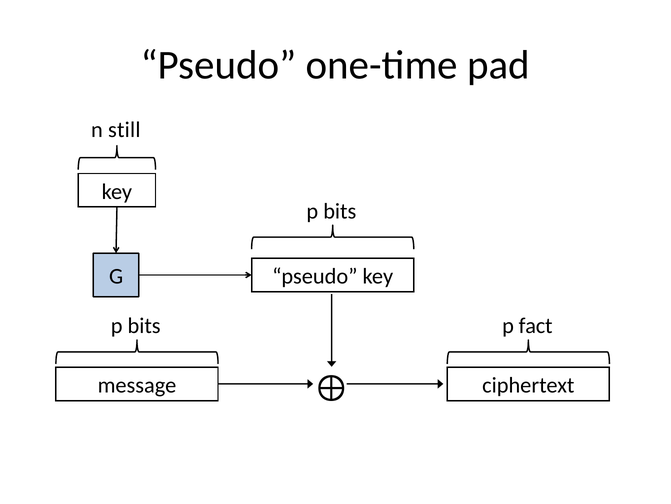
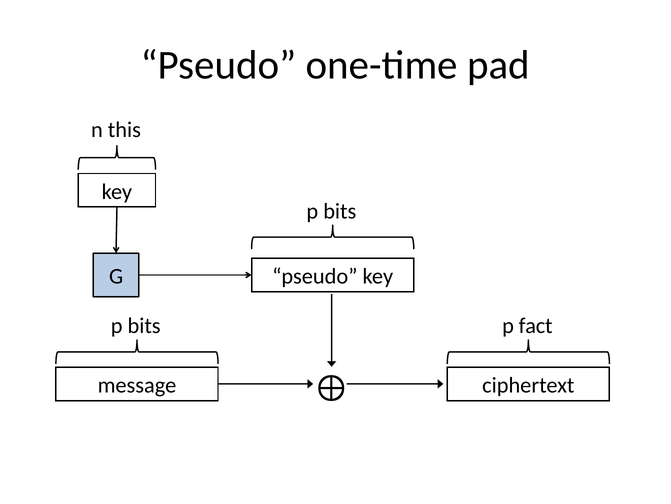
still: still -> this
